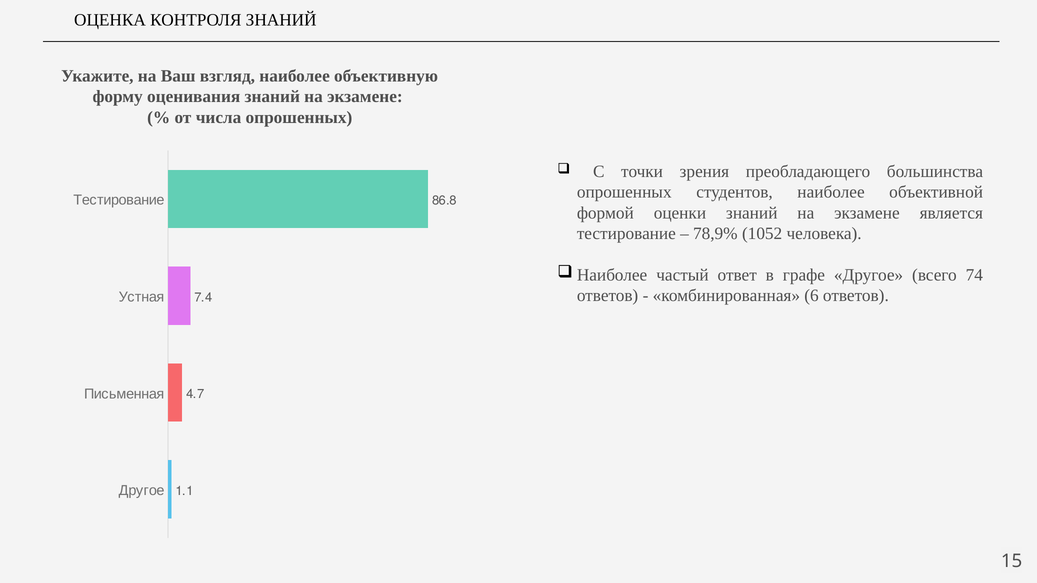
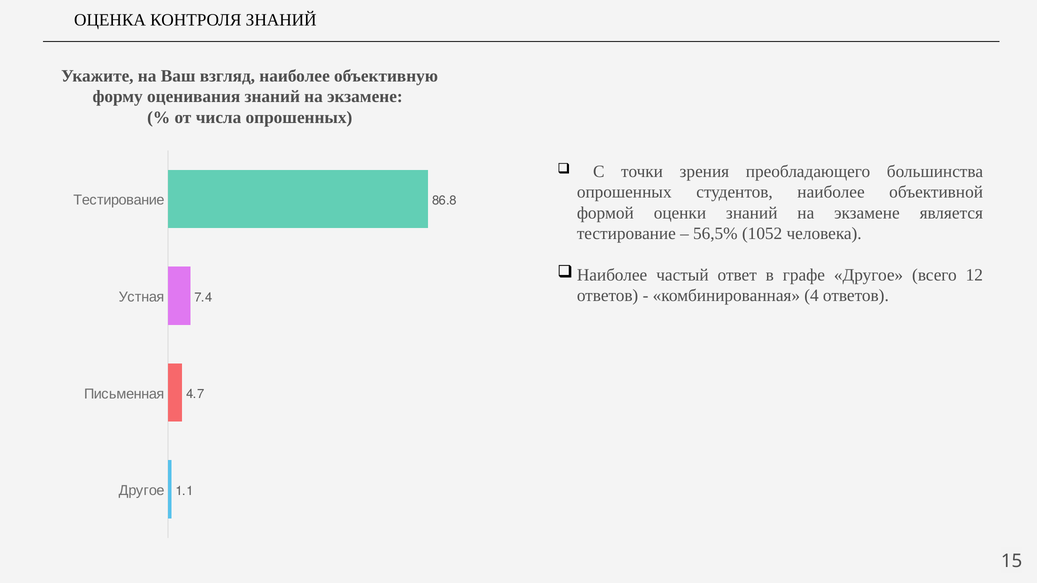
78,9%: 78,9% -> 56,5%
74: 74 -> 12
6: 6 -> 4
